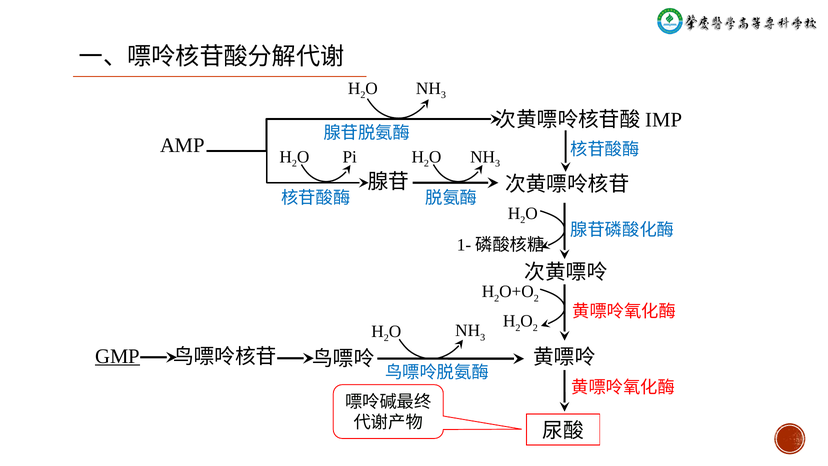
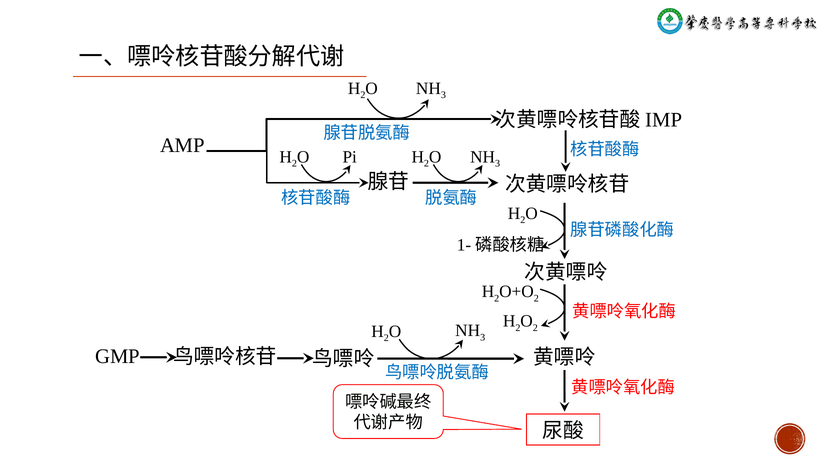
GMP underline: present -> none
